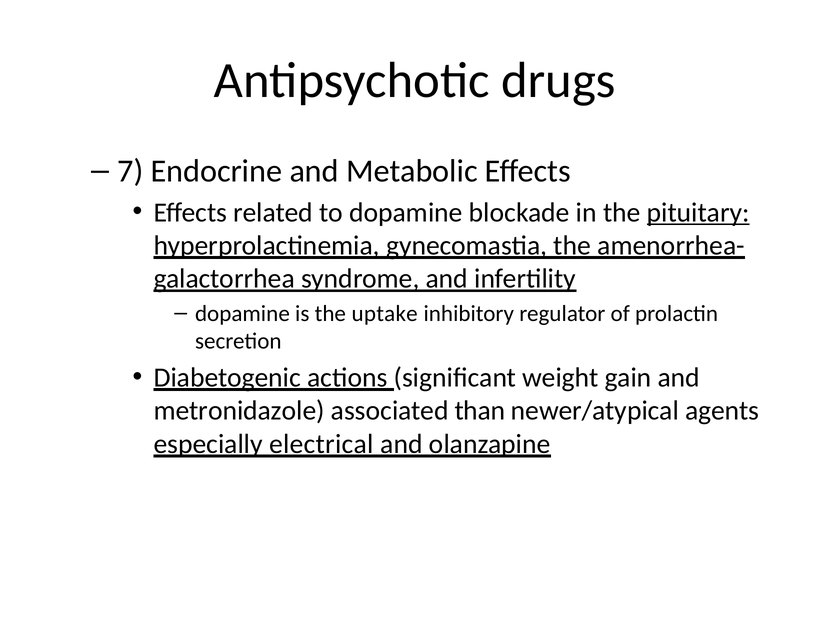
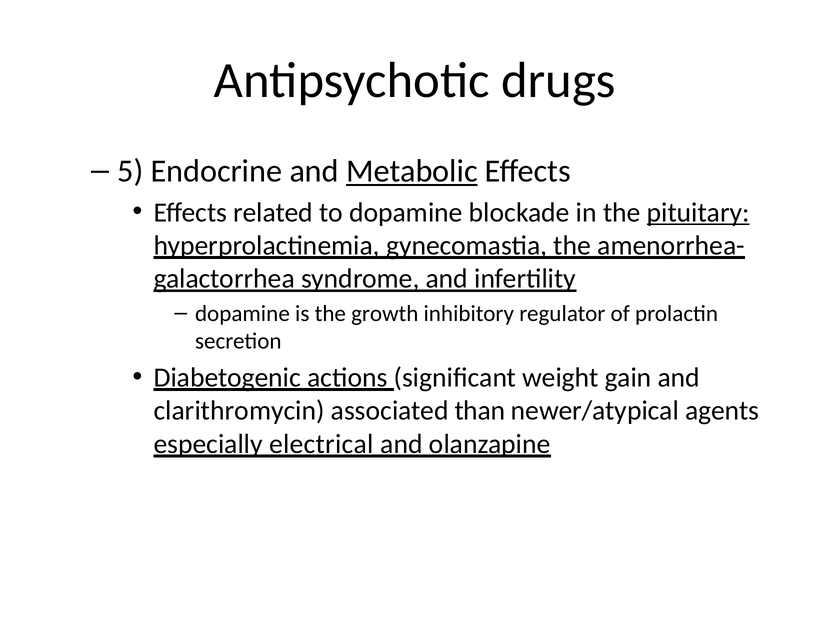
7: 7 -> 5
Metabolic underline: none -> present
uptake: uptake -> growth
metronidazole: metronidazole -> clarithromycin
